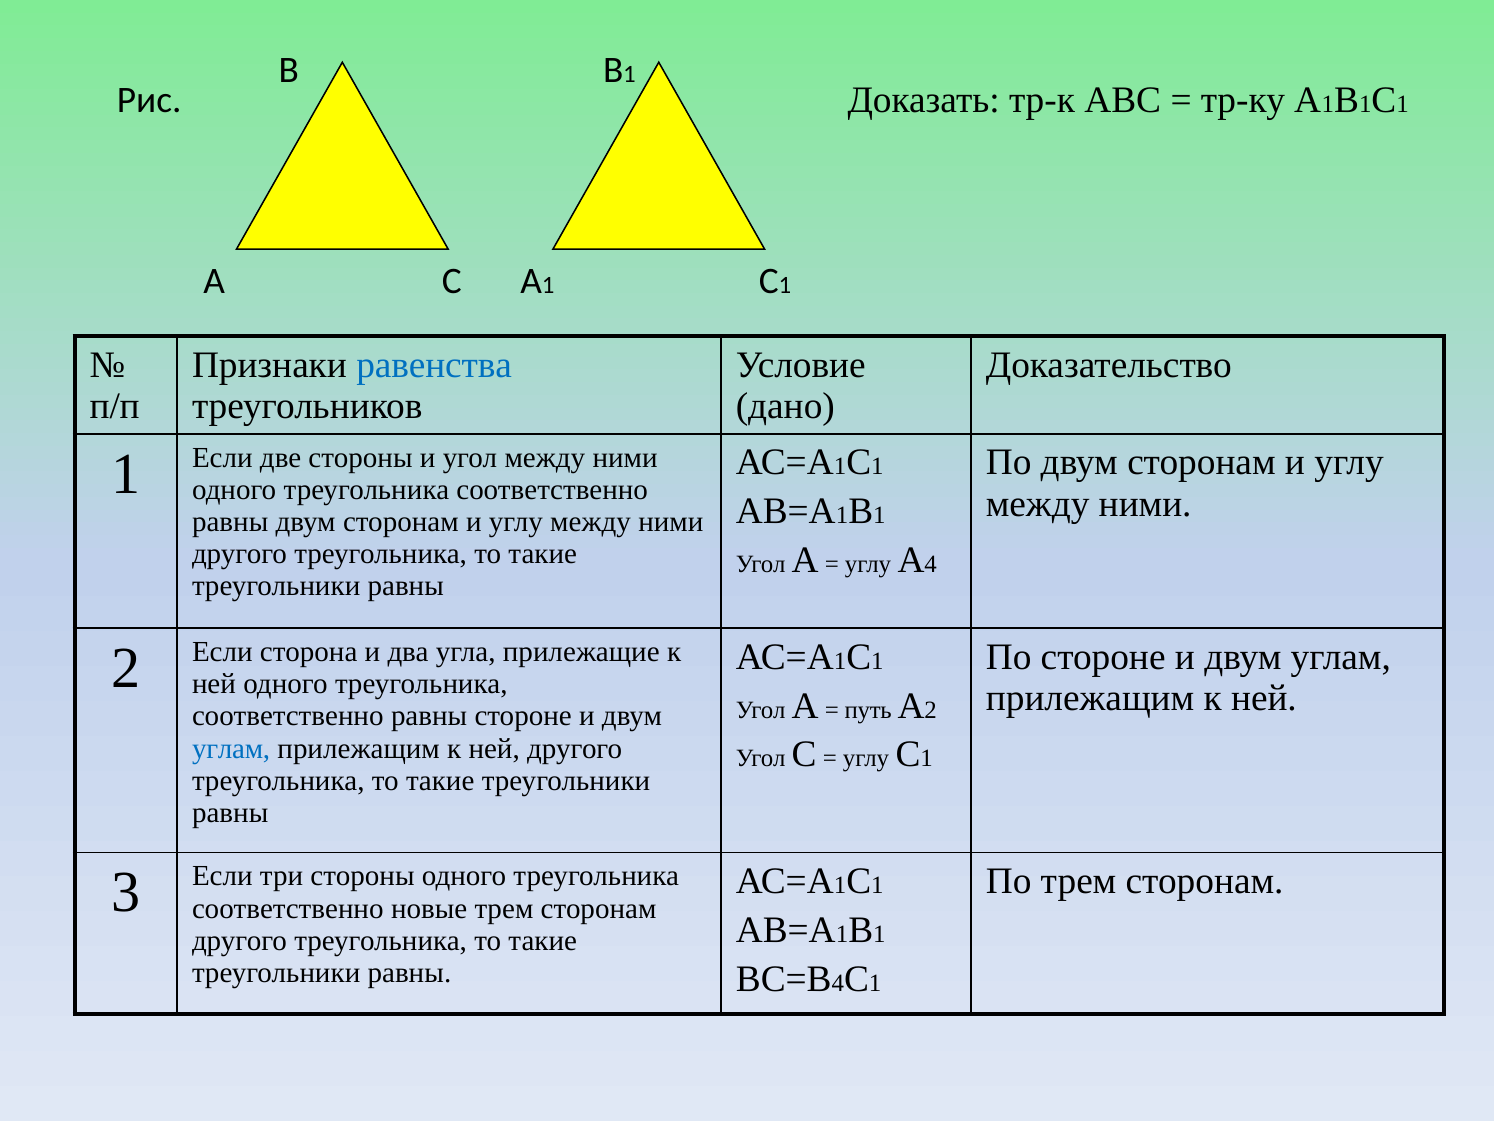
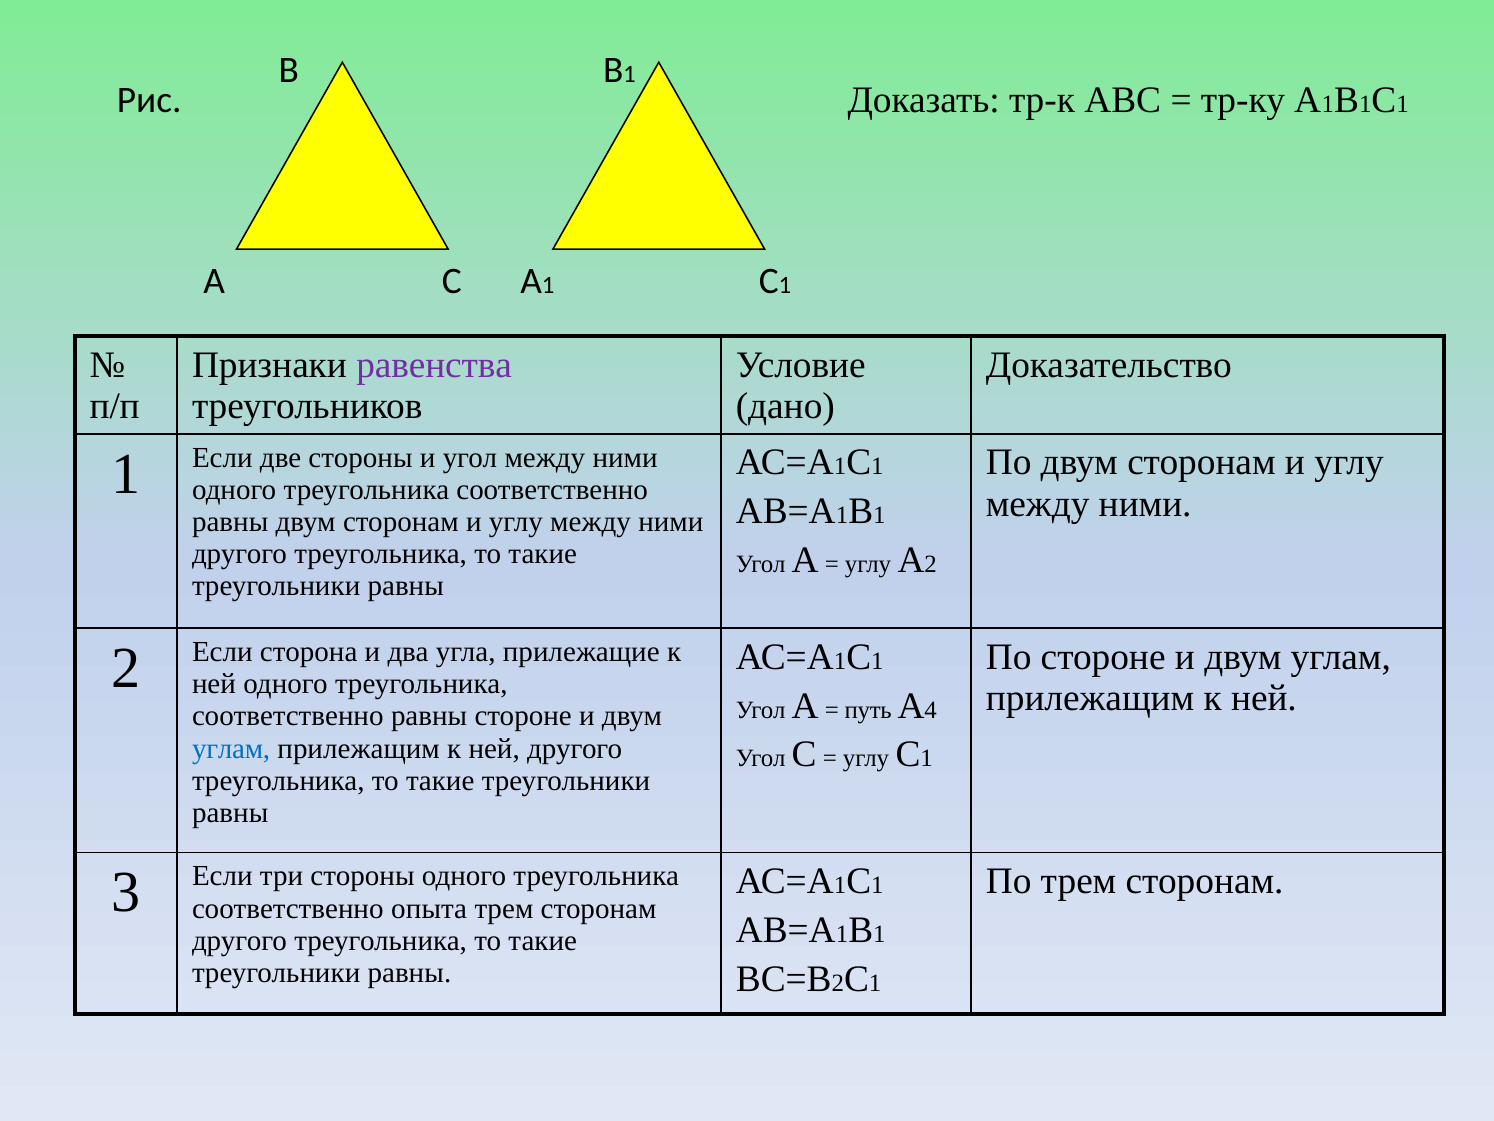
равенства colour: blue -> purple
А 4: 4 -> 2
А 2: 2 -> 4
новые: новые -> опыта
4 at (838, 982): 4 -> 2
